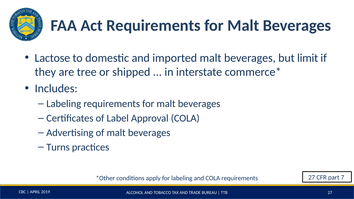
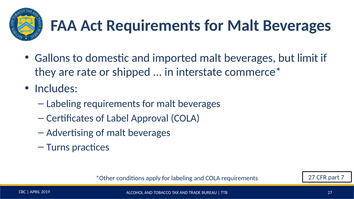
Lactose: Lactose -> Gallons
tree: tree -> rate
